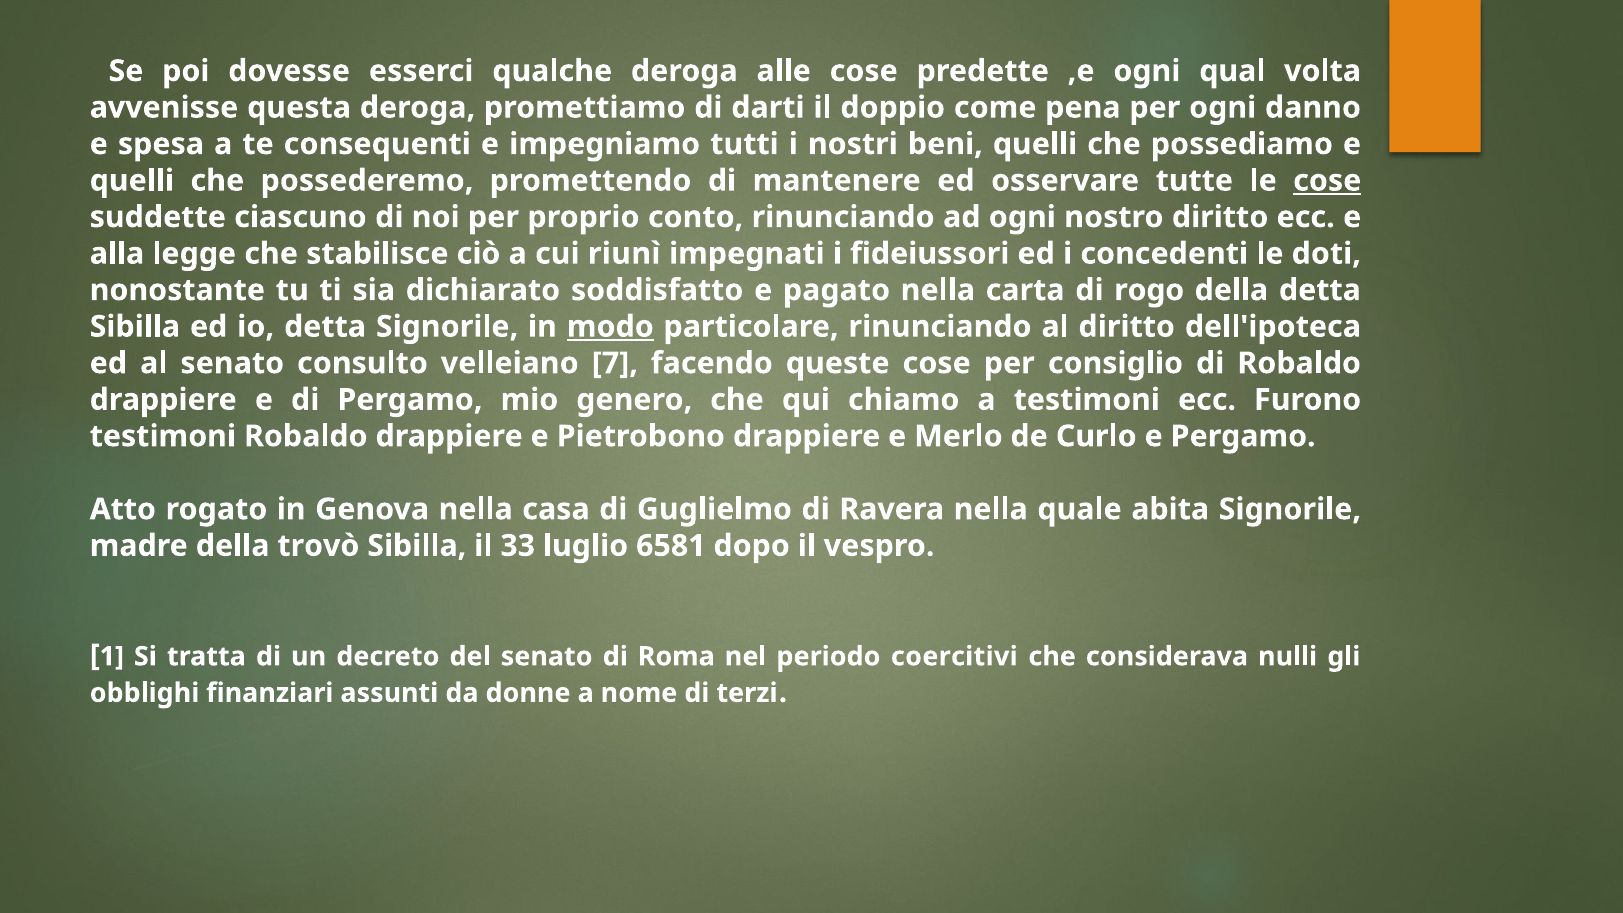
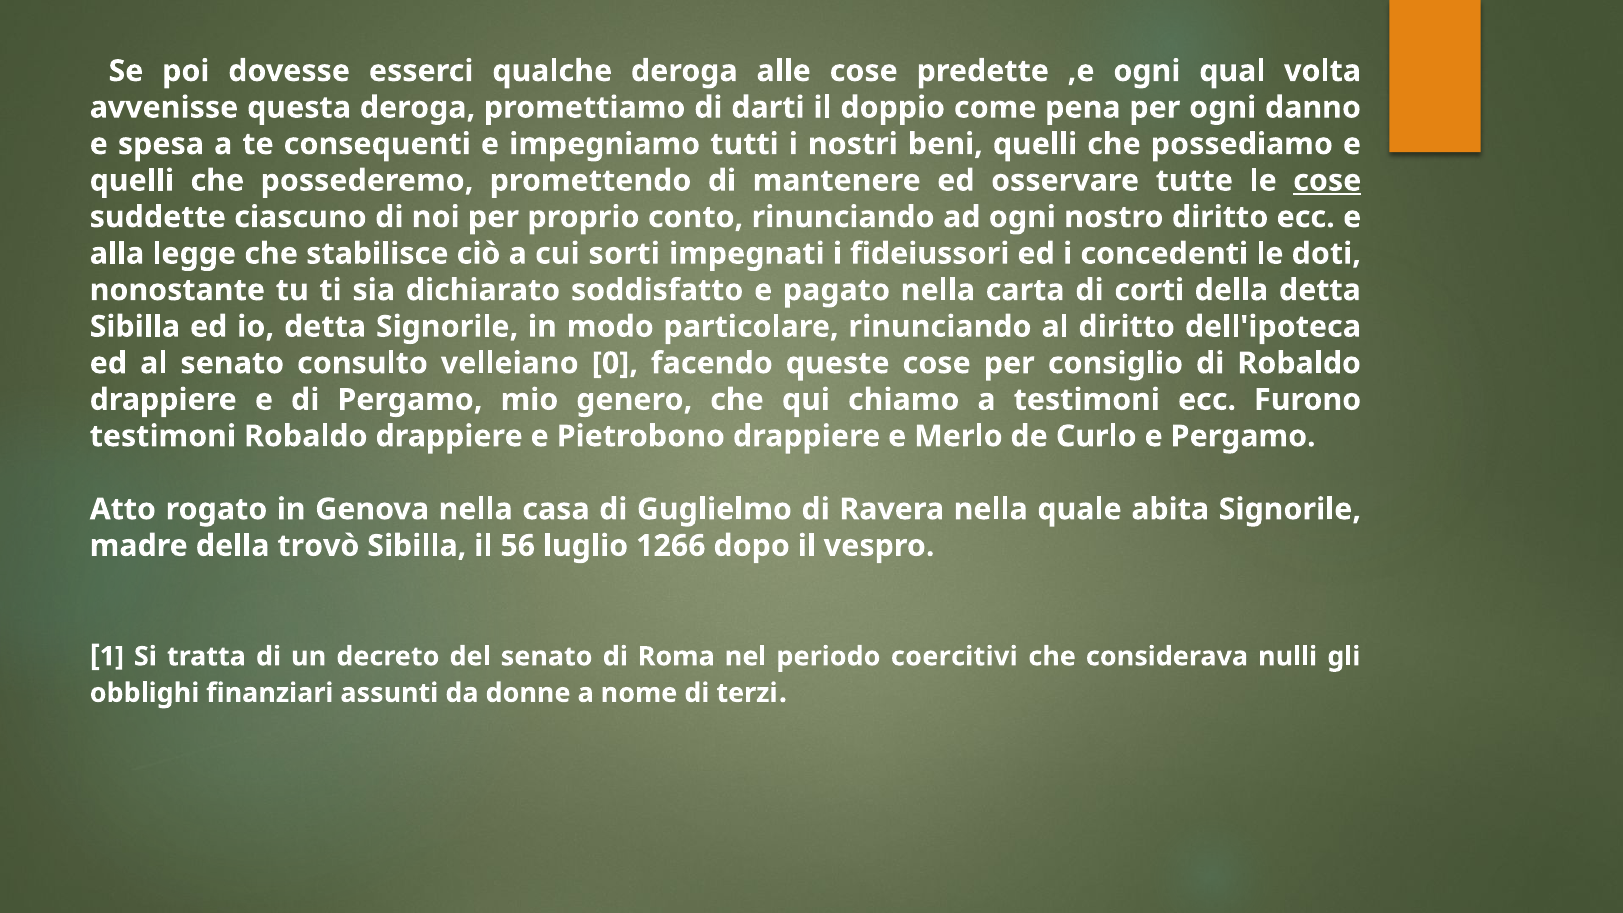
riunì: riunì -> sorti
rogo: rogo -> corti
modo underline: present -> none
7: 7 -> 0
33: 33 -> 56
6581: 6581 -> 1266
